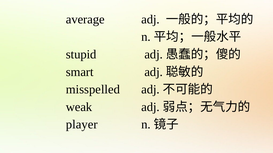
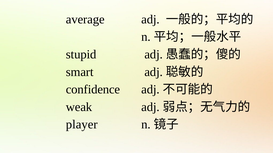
misspelled: misspelled -> confidence
